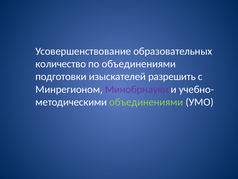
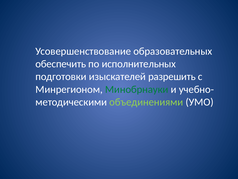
количество: количество -> обеспечить
по объединениями: объединениями -> исполнительных
Минобрнауки colour: purple -> green
